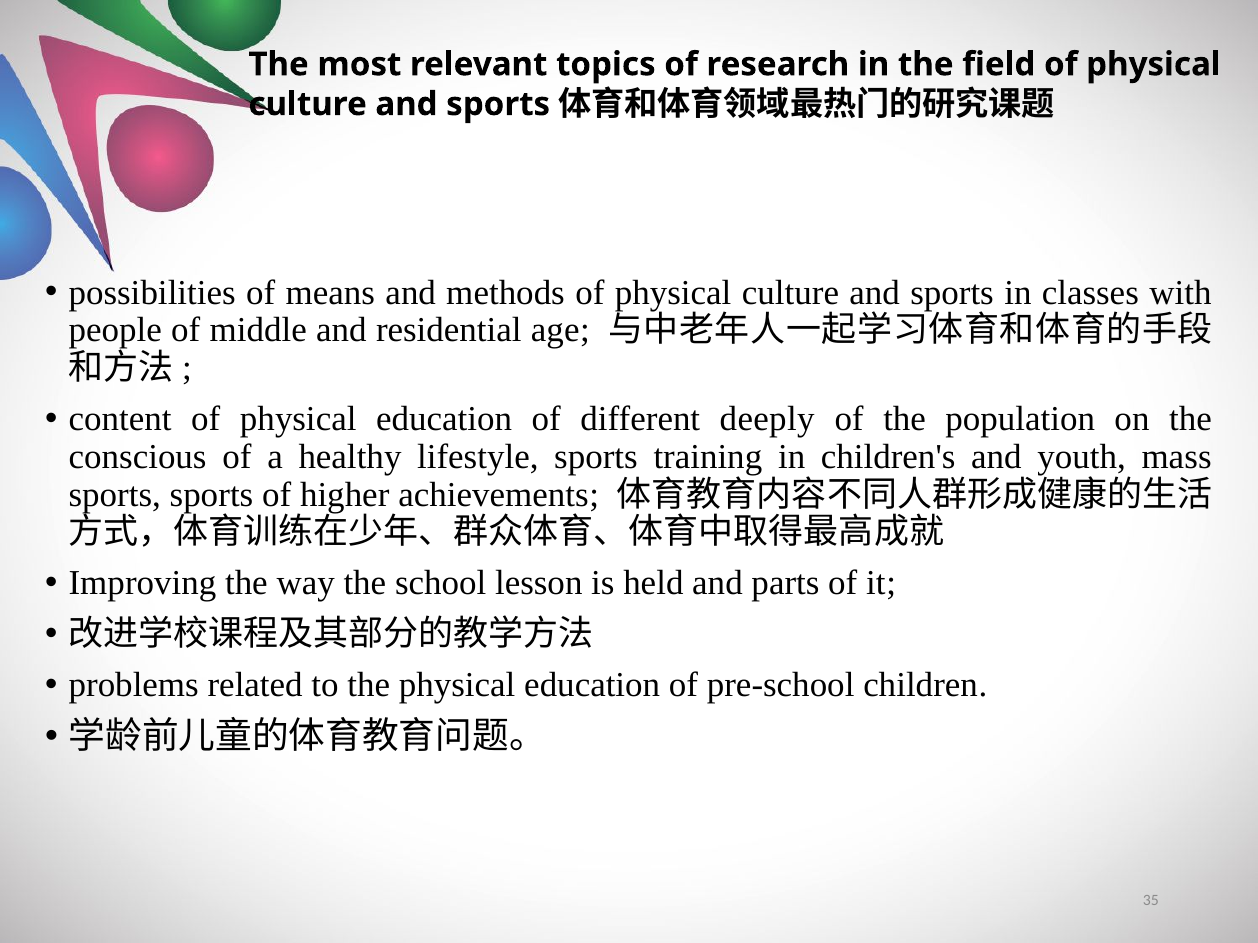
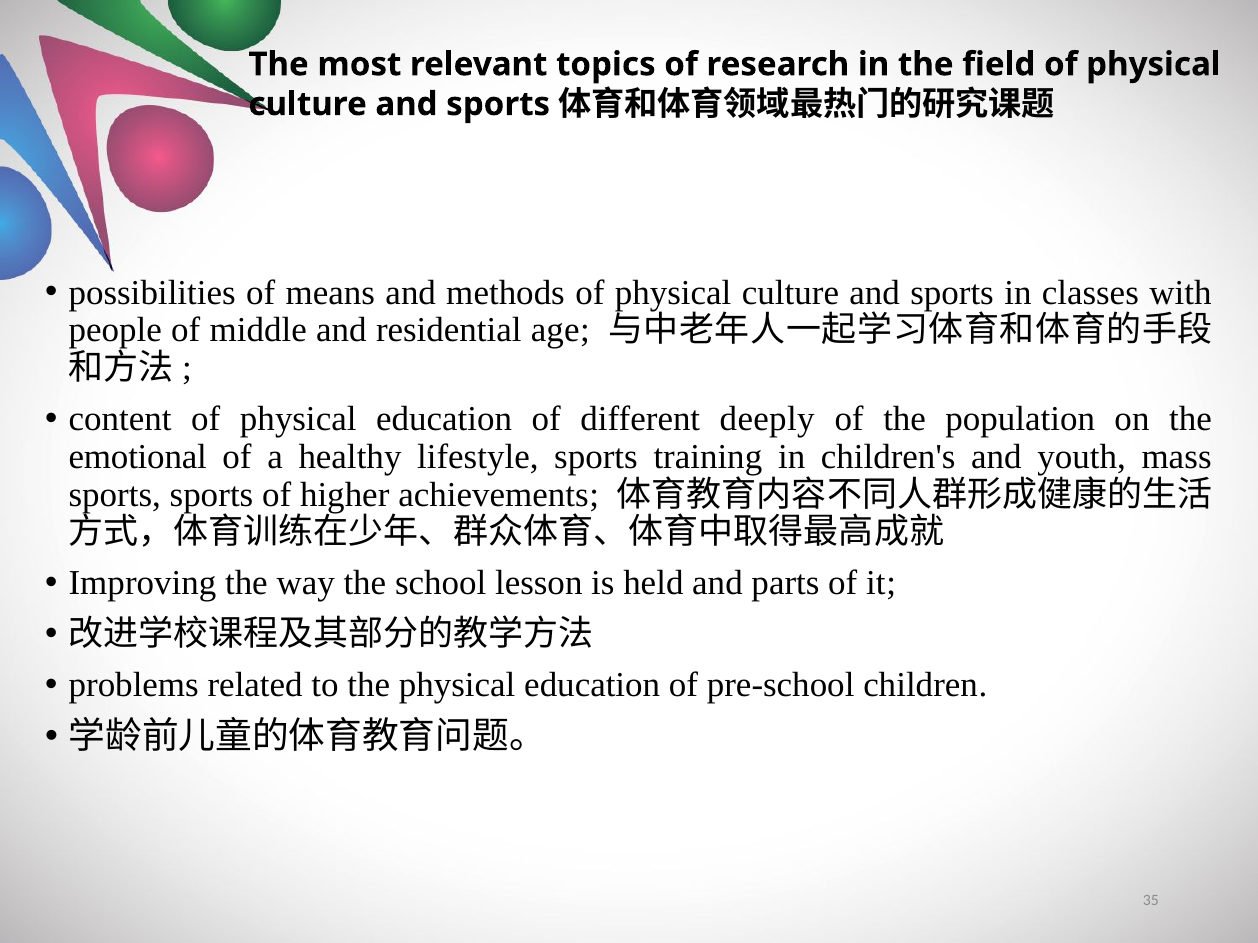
conscious: conscious -> emotional
